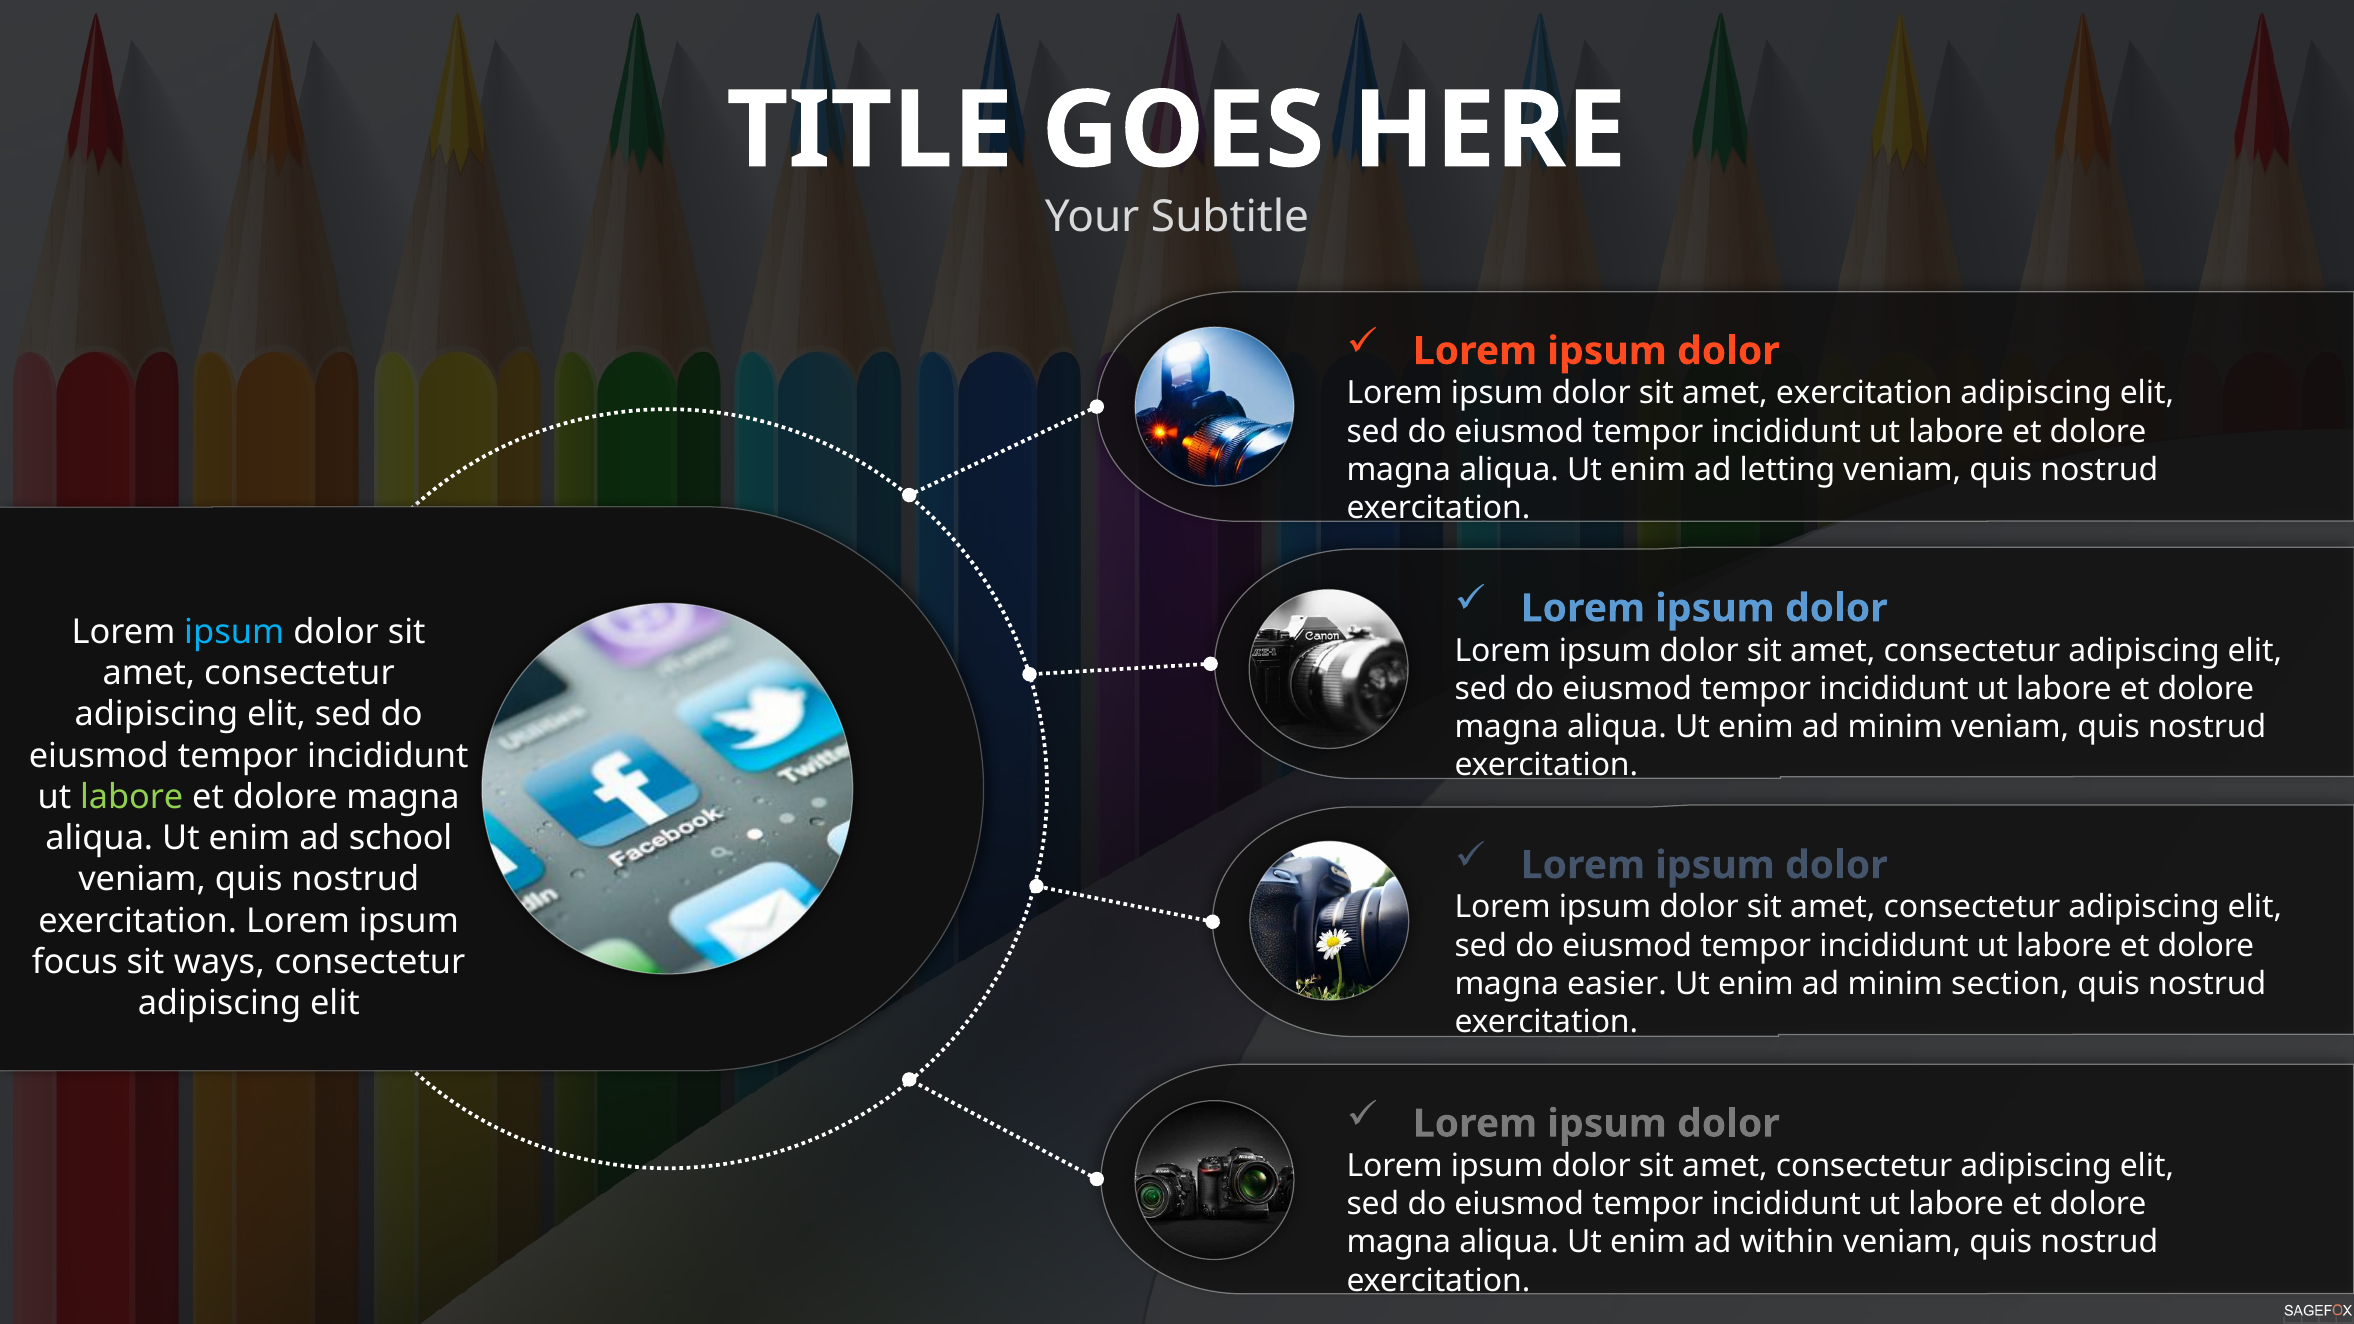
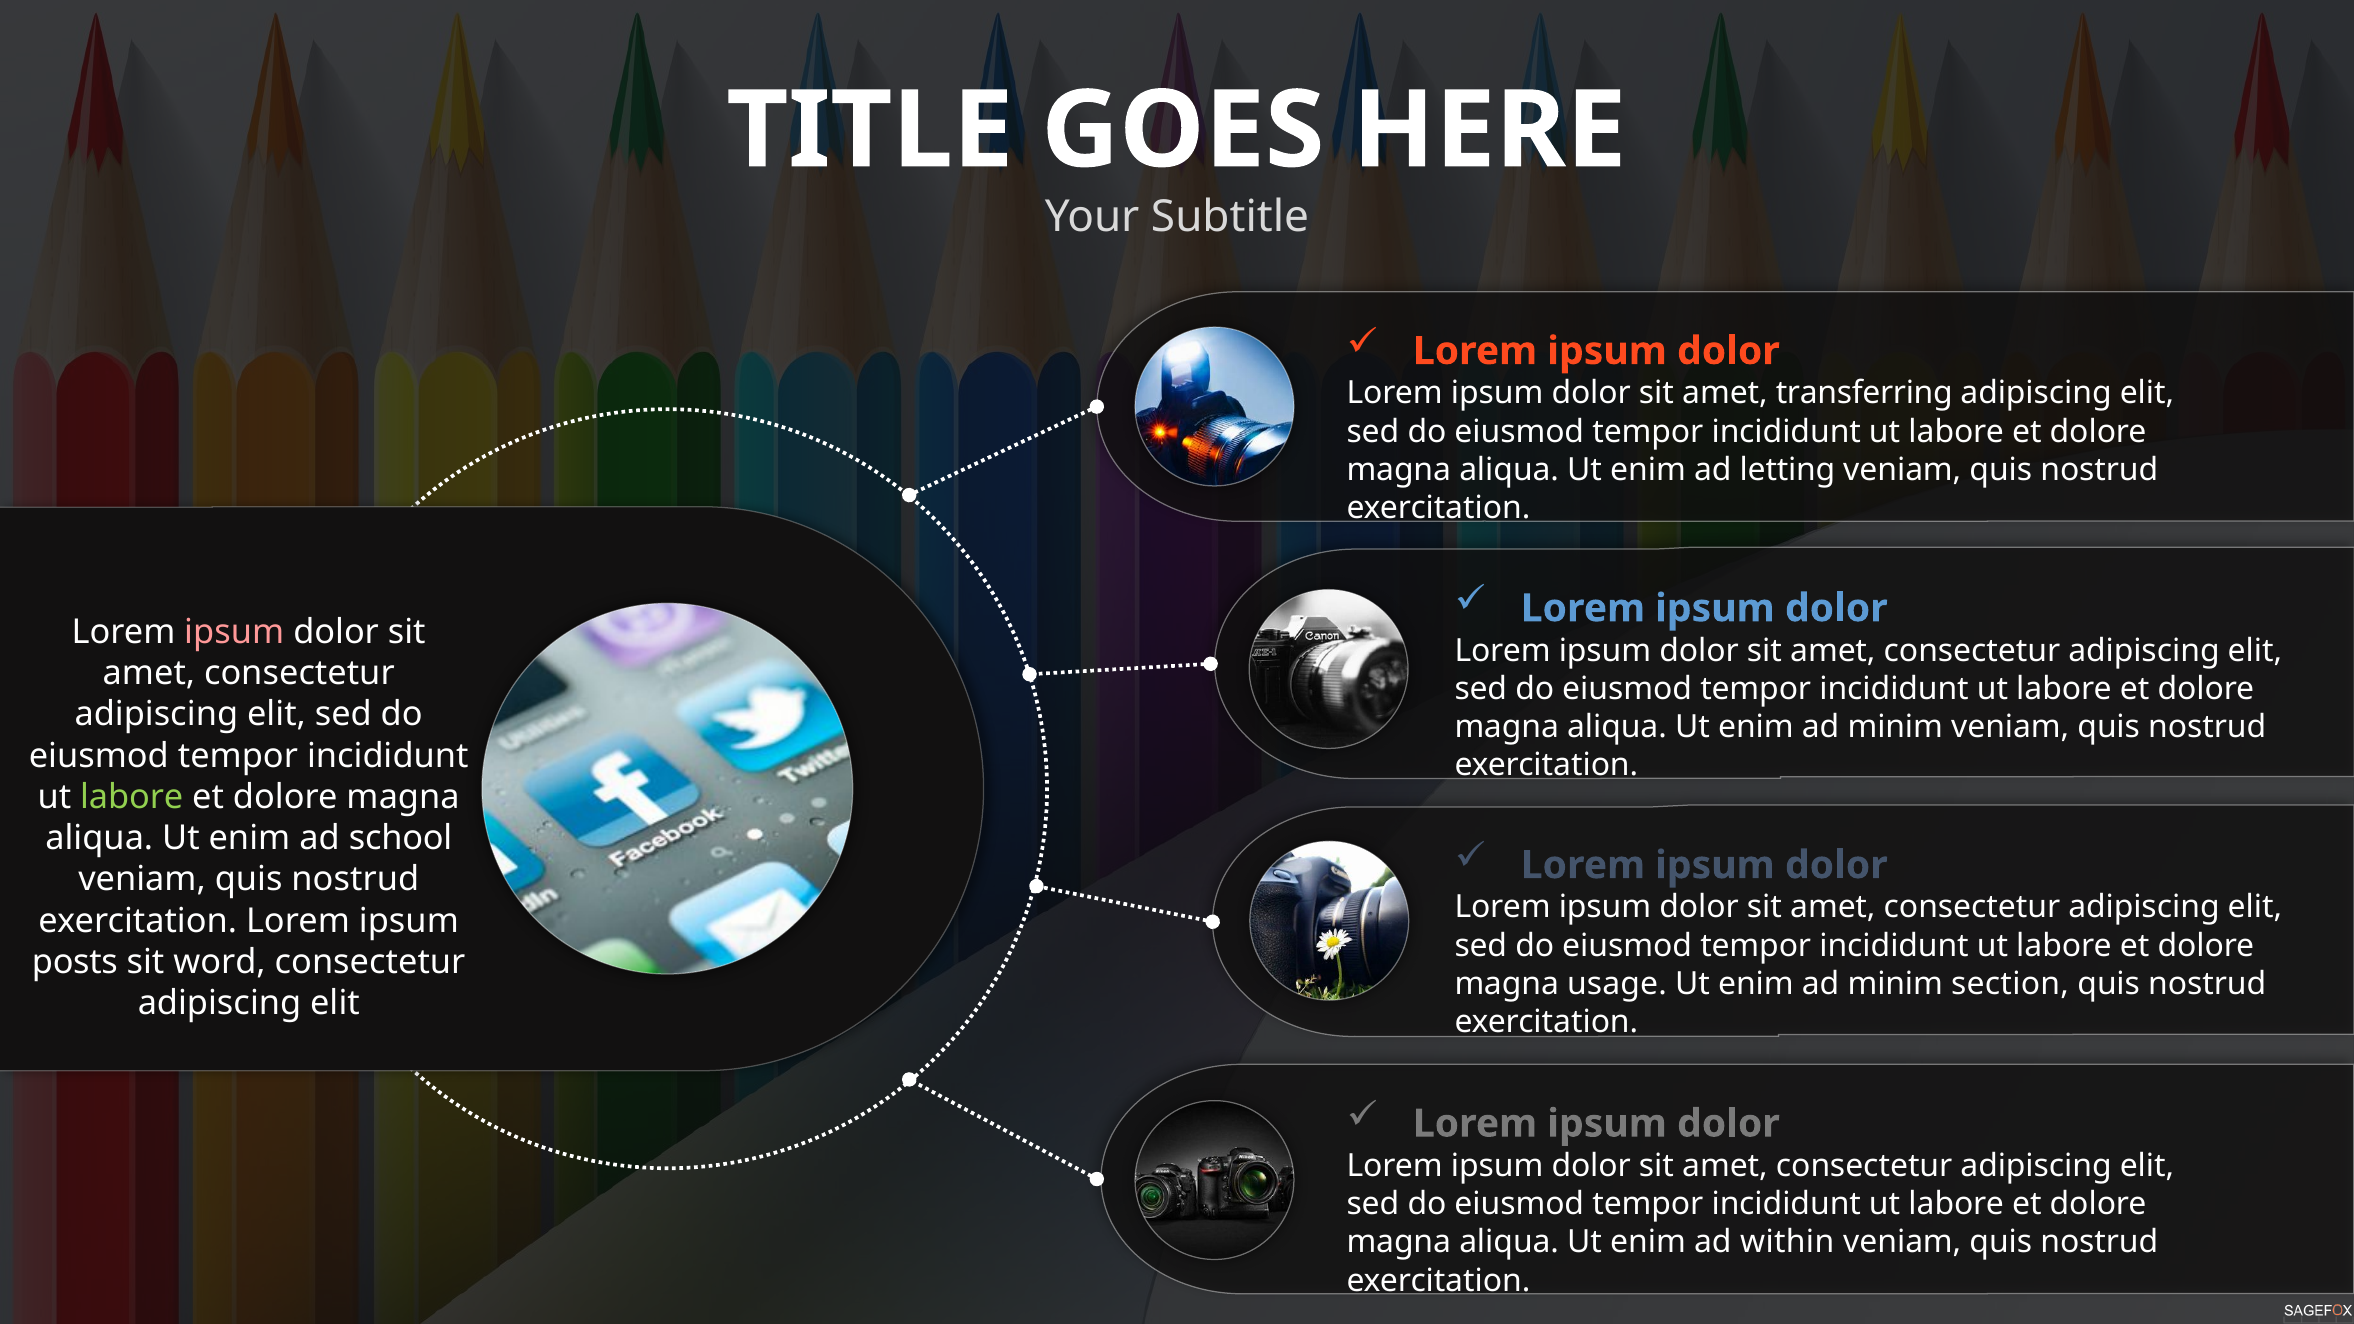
amet exercitation: exercitation -> transferring
ipsum at (234, 632) colour: light blue -> pink
focus: focus -> posts
ways: ways -> word
easier: easier -> usage
